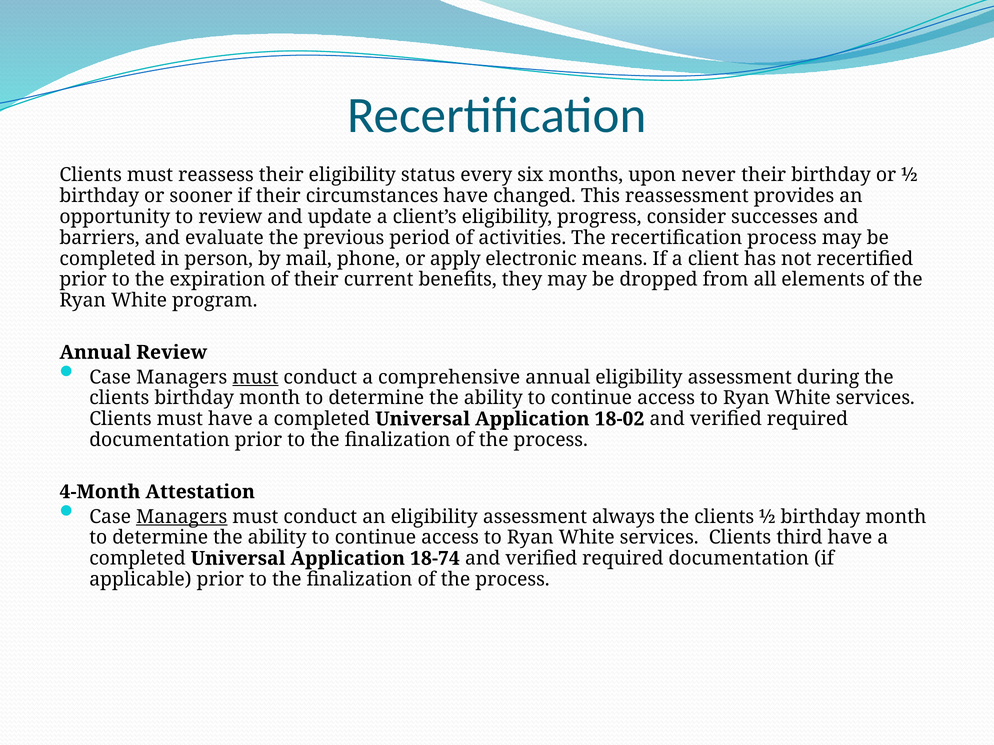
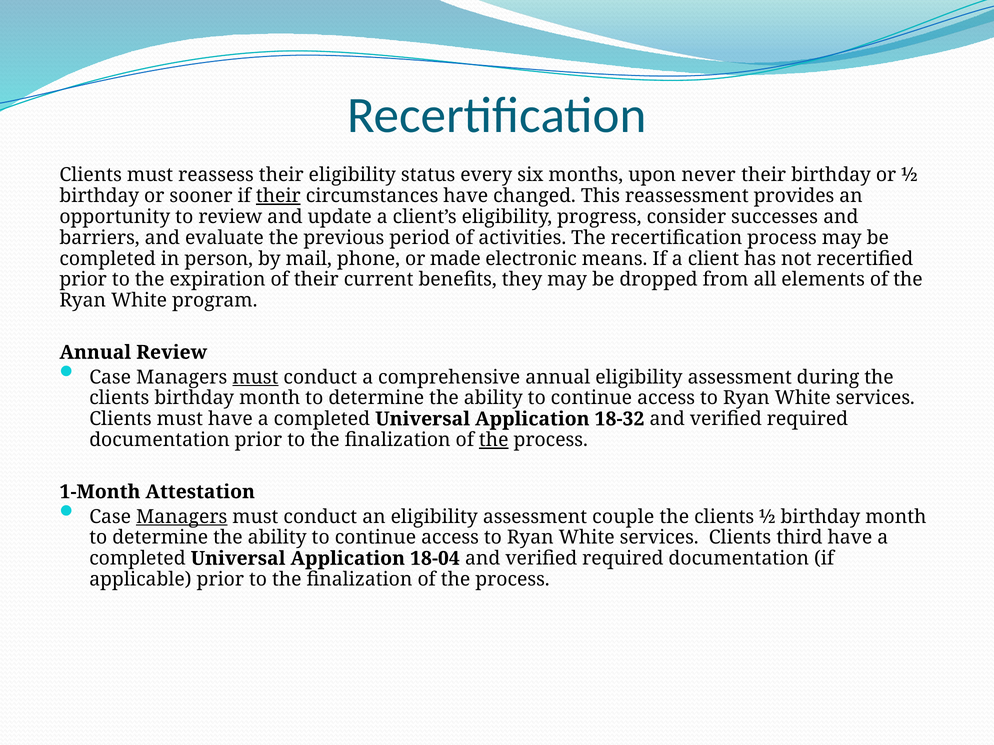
their at (278, 196) underline: none -> present
apply: apply -> made
18-02: 18-02 -> 18-32
the at (494, 440) underline: none -> present
4-Month: 4-Month -> 1-Month
always: always -> couple
18-74: 18-74 -> 18-04
